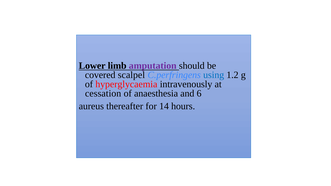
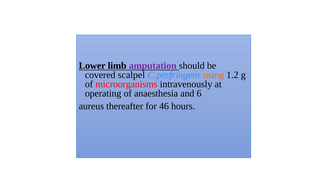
using colour: blue -> orange
hyperglycaemia: hyperglycaemia -> microorganisms
cessation: cessation -> operating
14: 14 -> 46
